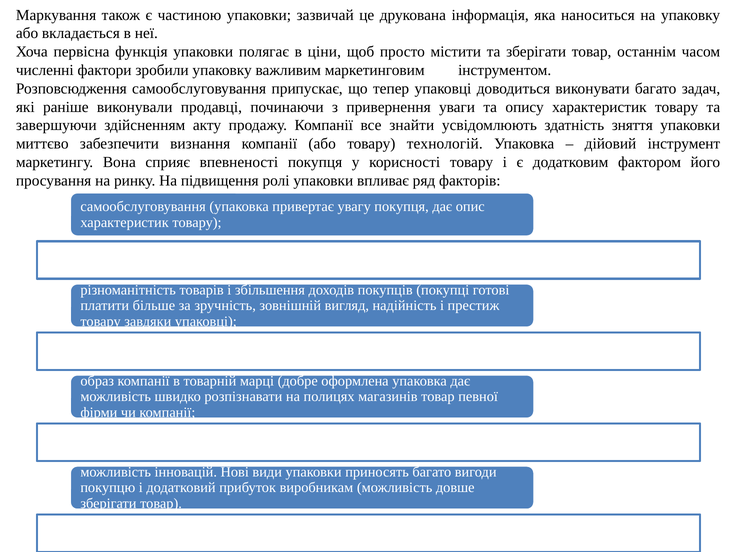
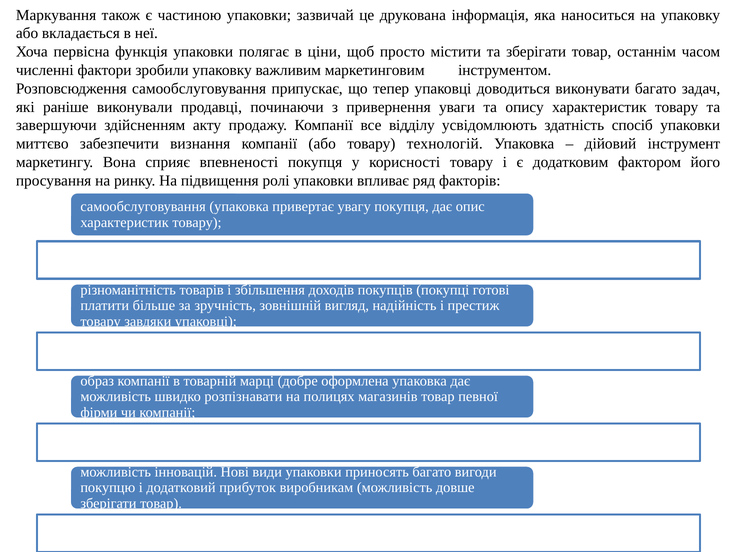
знайти: знайти -> відділу
зняття: зняття -> спосіб
